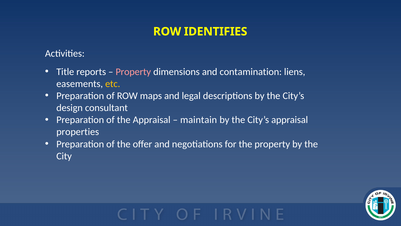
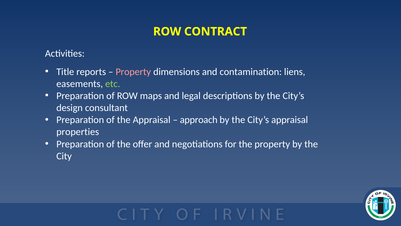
IDENTIFIES: IDENTIFIES -> CONTRACT
etc colour: yellow -> light green
maintain: maintain -> approach
